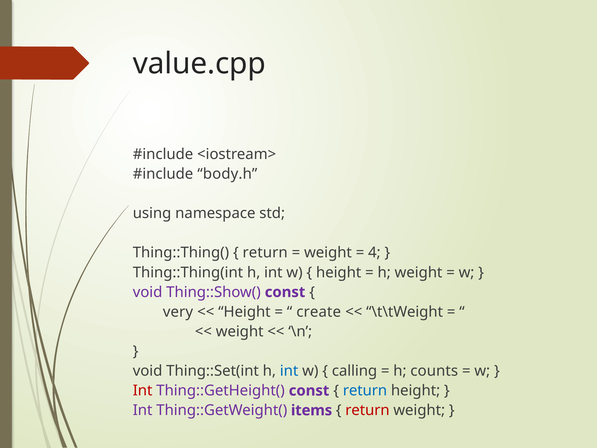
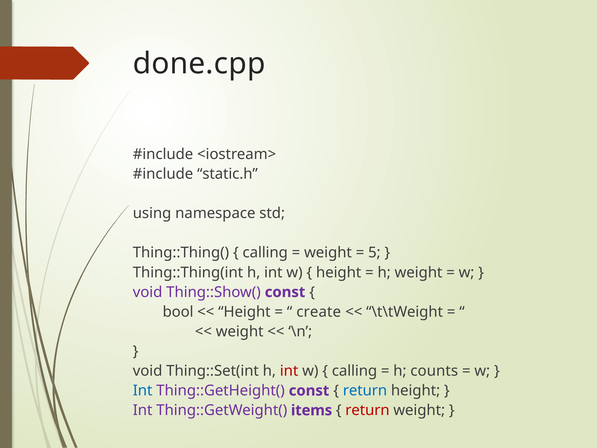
value.cpp: value.cpp -> done.cpp
body.h: body.h -> static.h
return at (265, 253): return -> calling
4: 4 -> 5
very: very -> bool
int at (289, 371) colour: blue -> red
Int at (143, 390) colour: red -> blue
